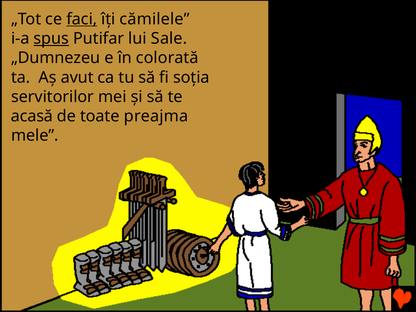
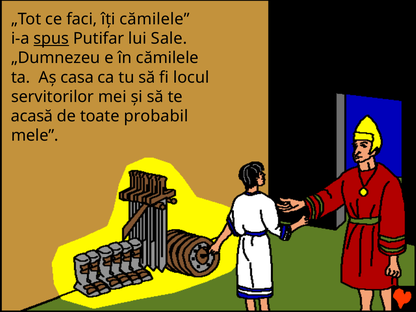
faci underline: present -> none
în colorată: colorată -> cămilele
avut: avut -> casa
soţia: soţia -> locul
preajma: preajma -> probabil
